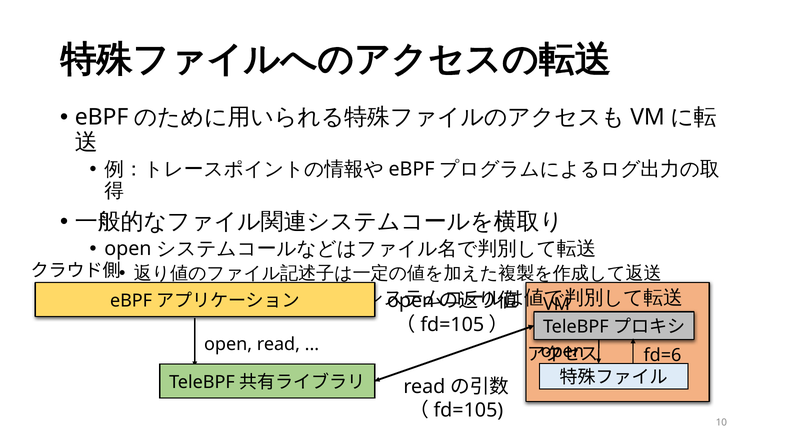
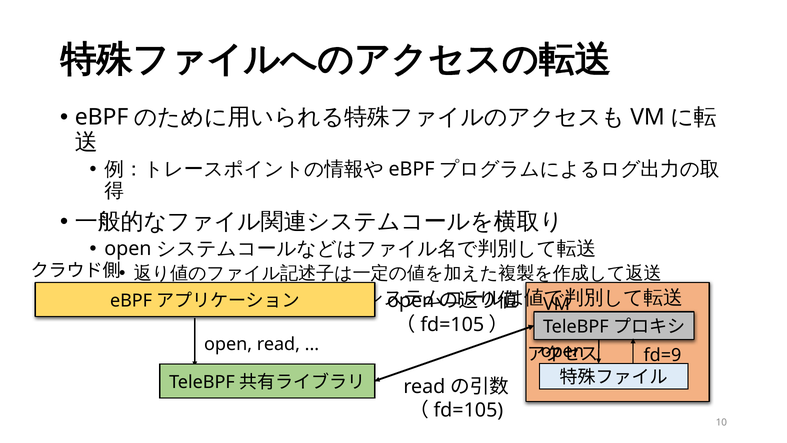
fd=6: fd=6 -> fd=9
